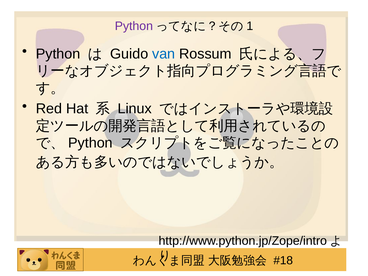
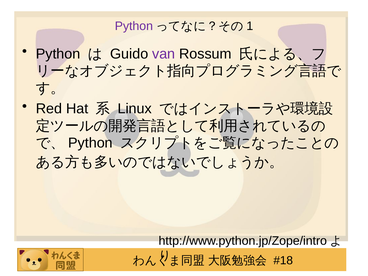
van colour: blue -> purple
